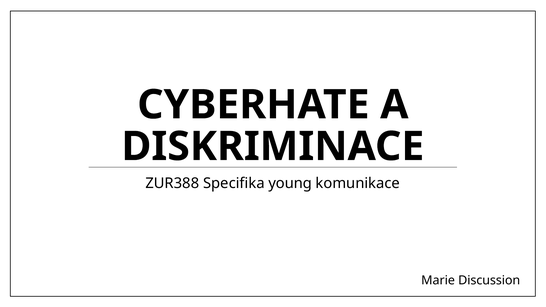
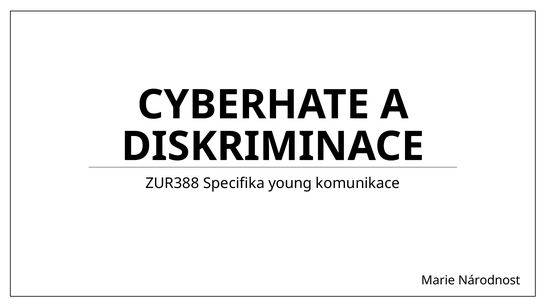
Discussion: Discussion -> Národnost
